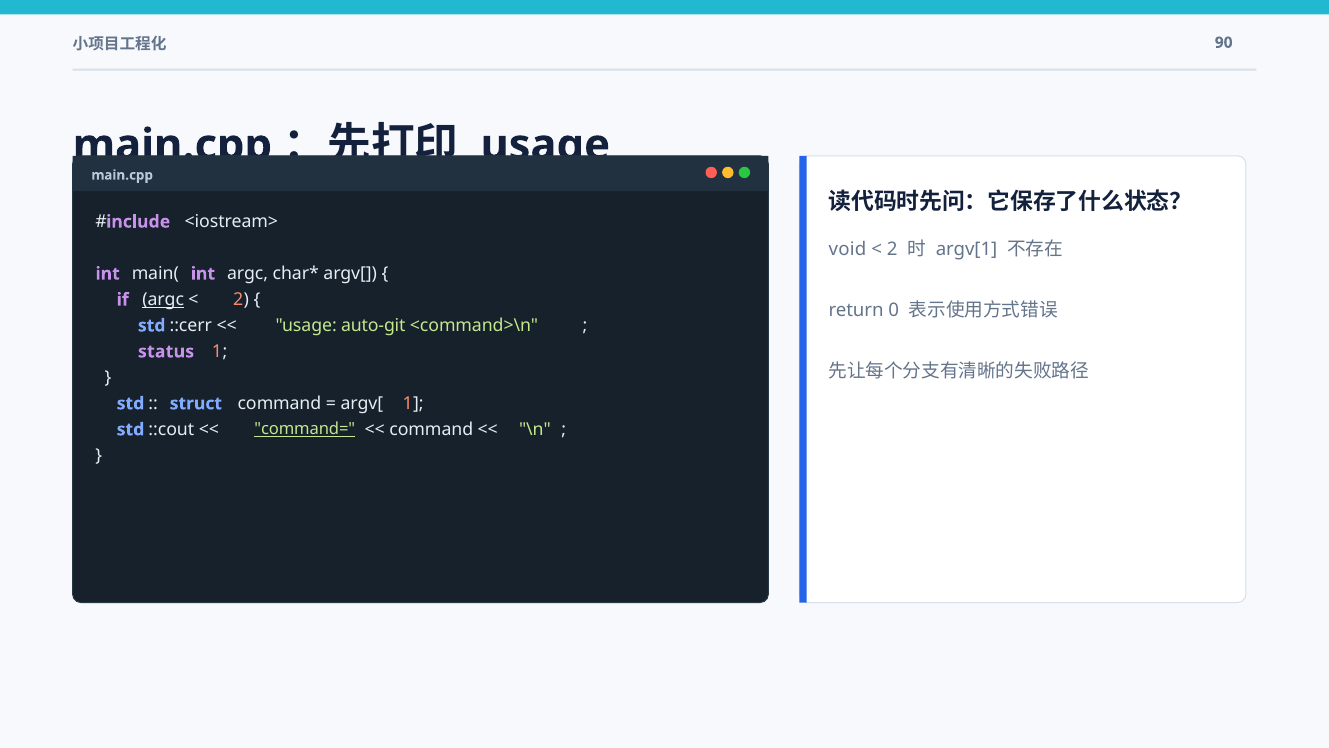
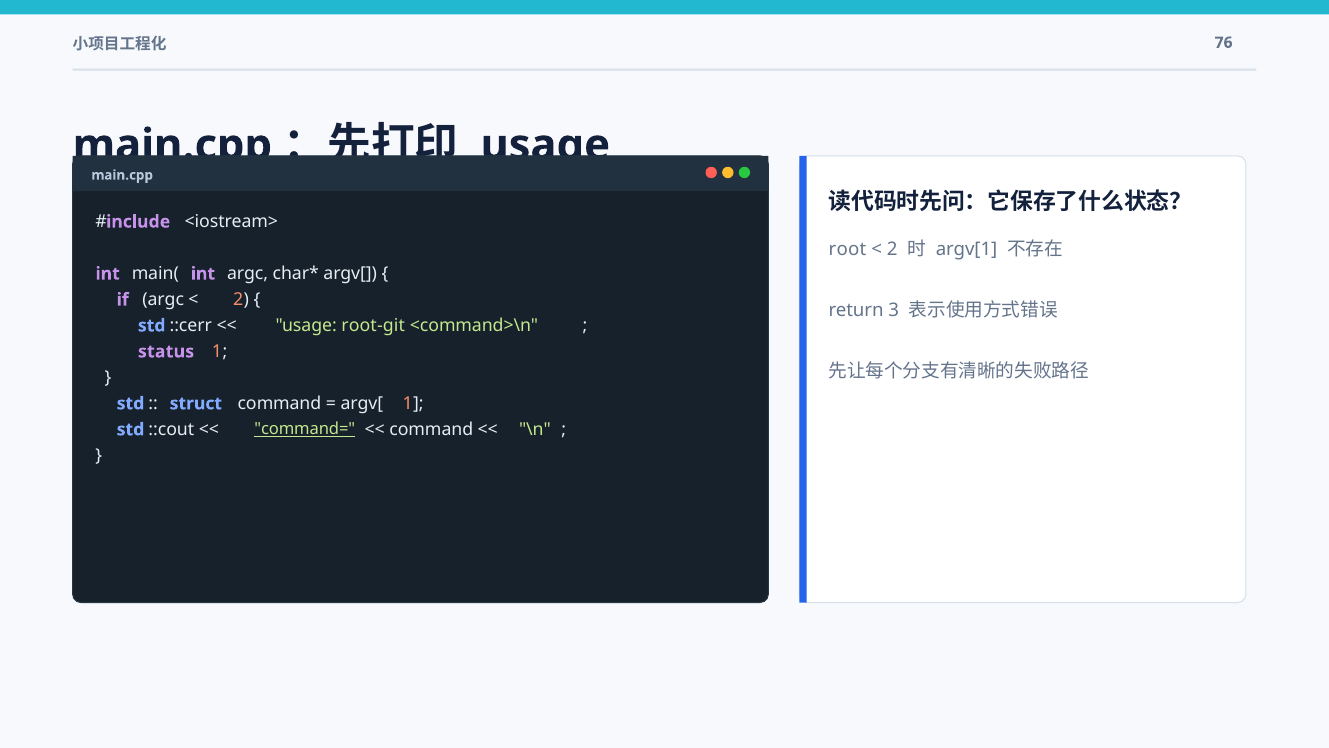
90: 90 -> 76
void: void -> root
argc at (163, 299) underline: present -> none
0: 0 -> 3
auto-git: auto-git -> root-git
